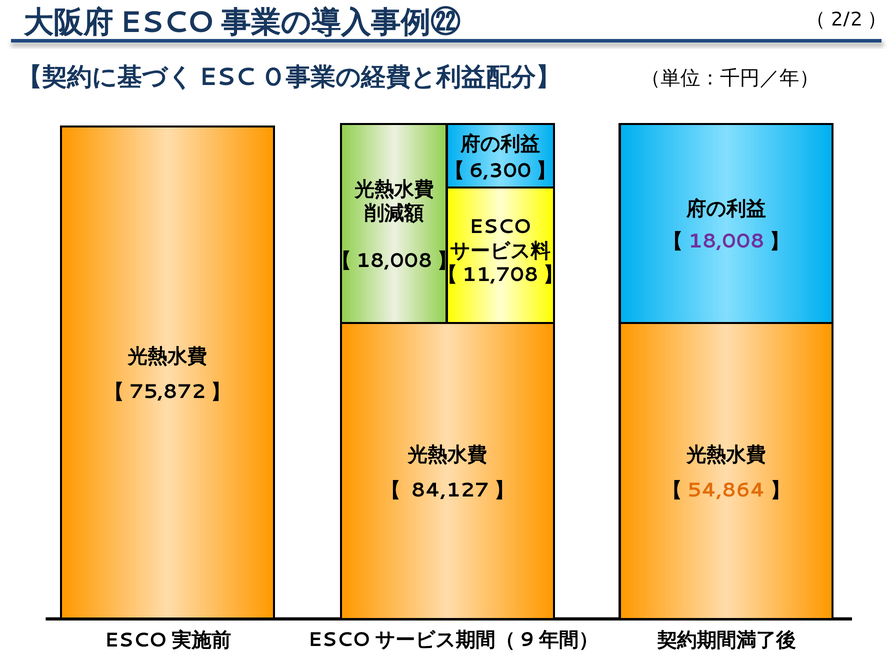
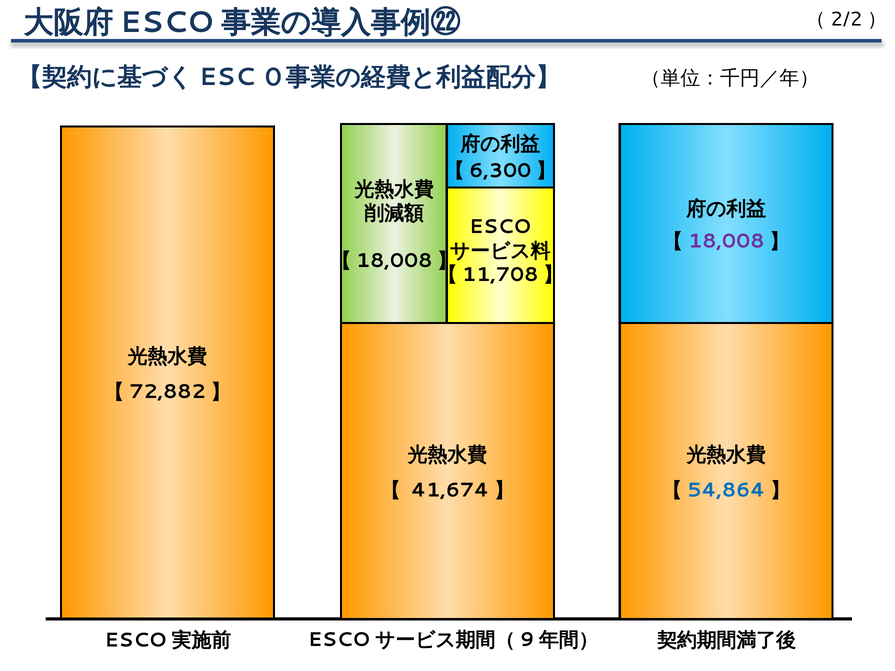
75,872: 75,872 -> 72,882
84,127: 84,127 -> 41,674
54,864 colour: orange -> blue
